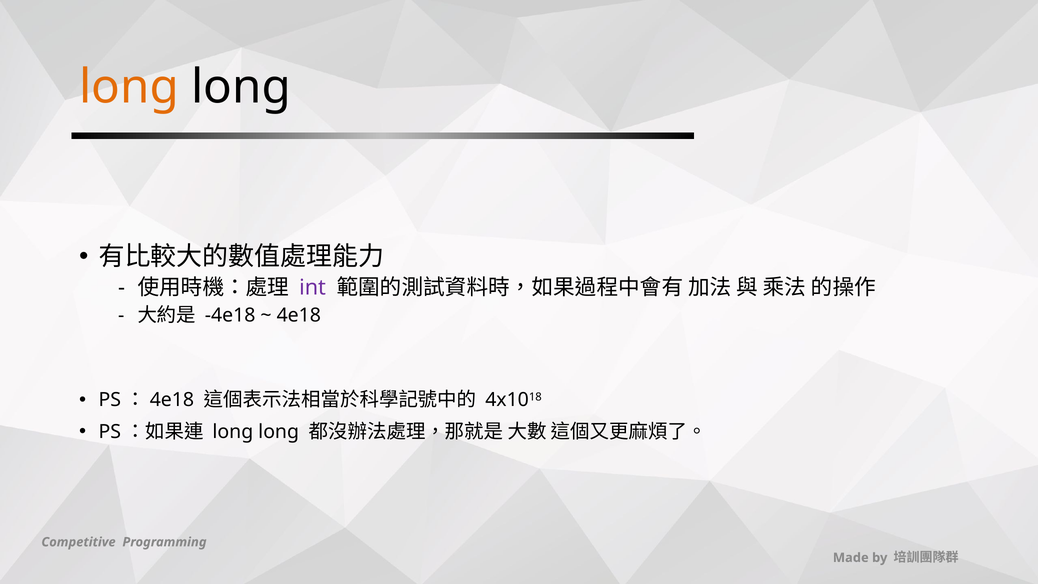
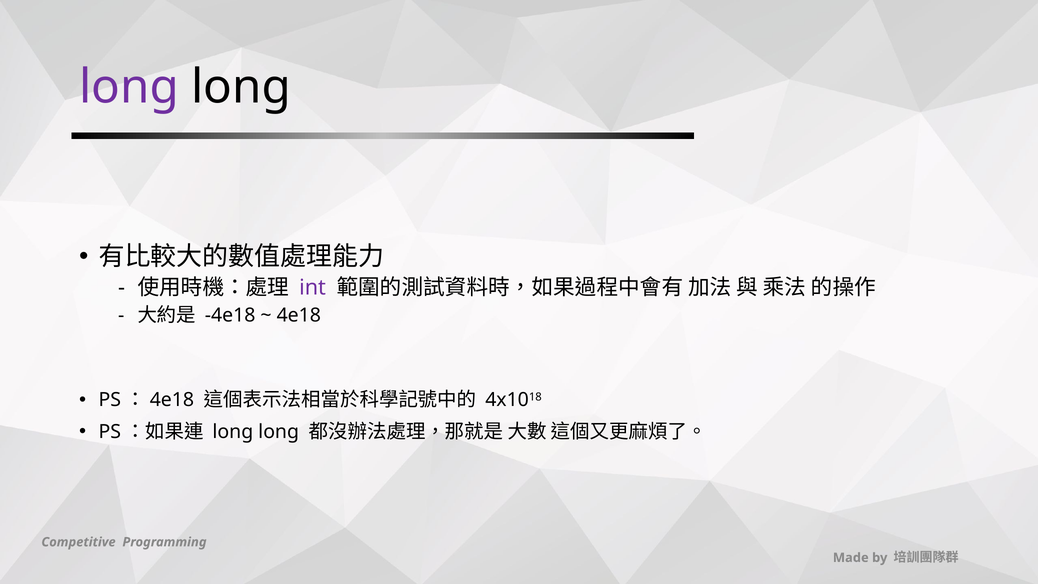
long at (129, 87) colour: orange -> purple
